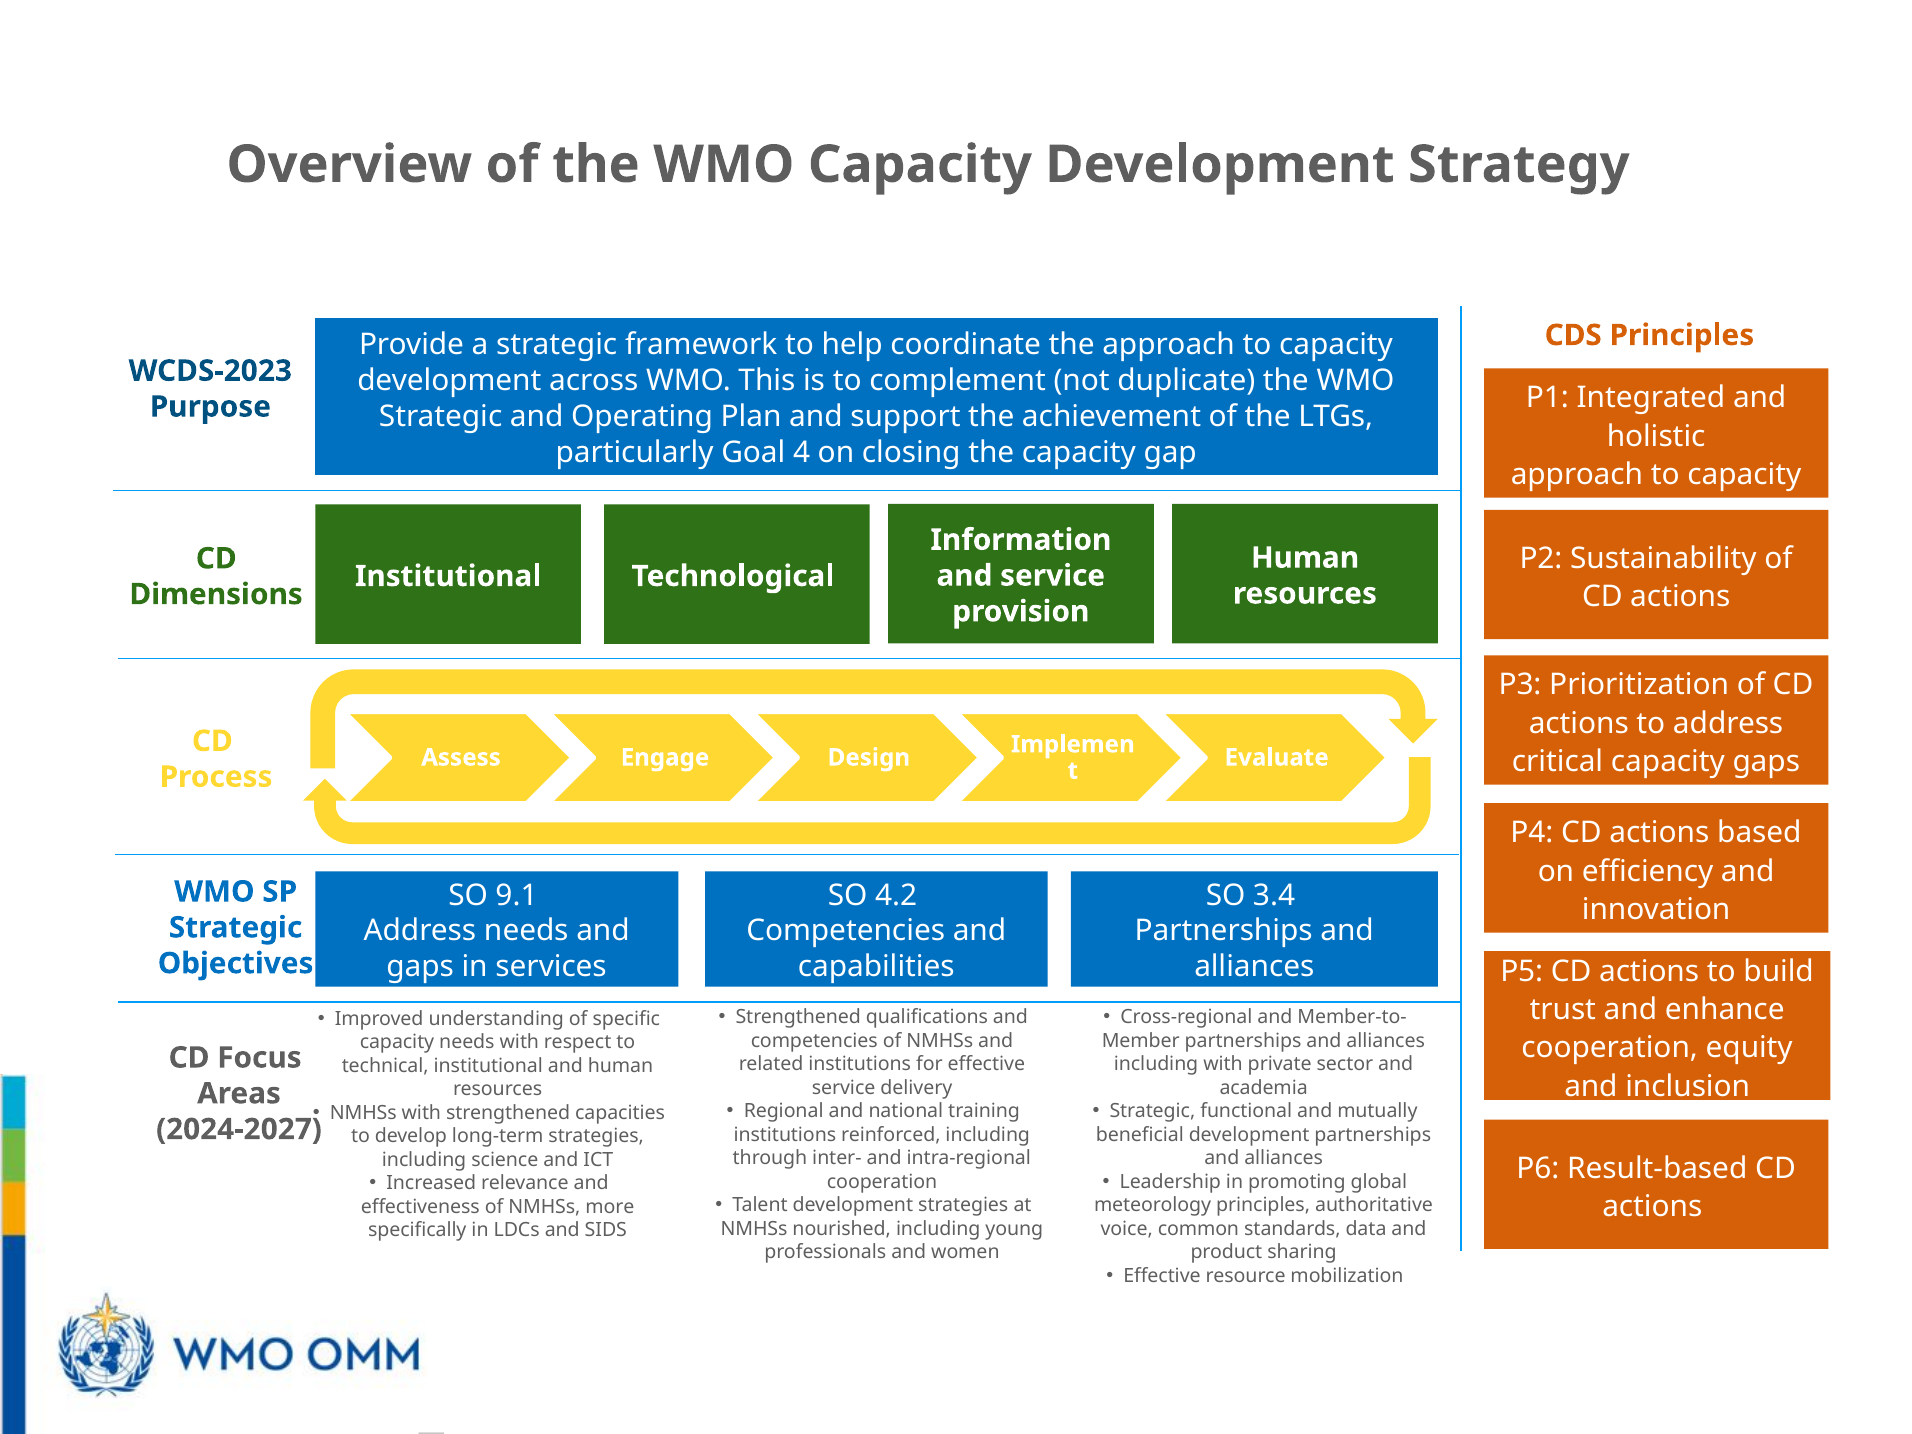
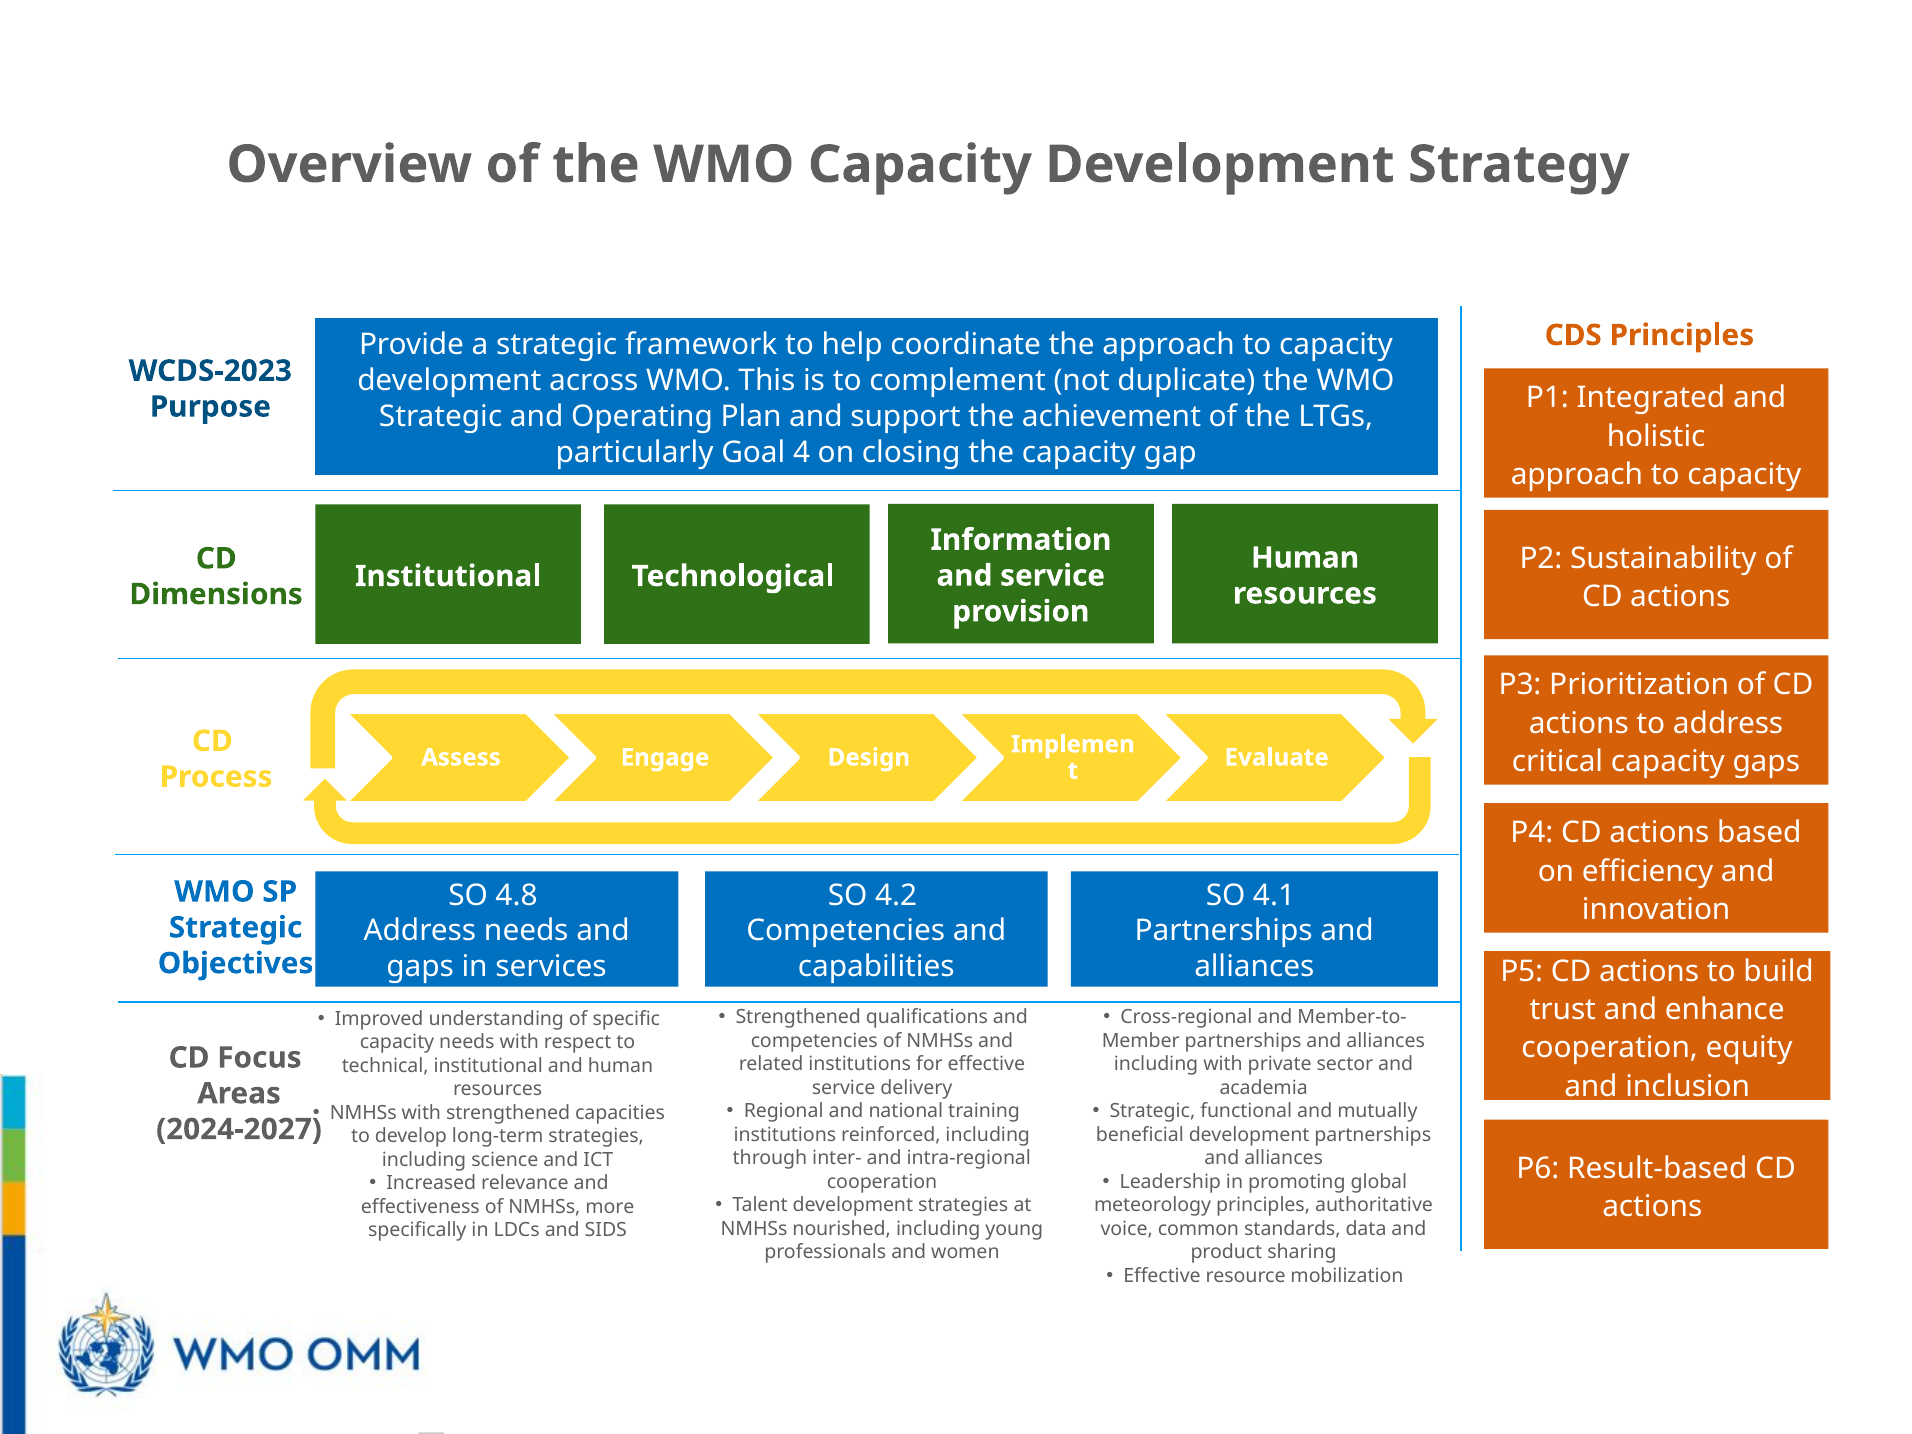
9.1: 9.1 -> 4.8
3.4: 3.4 -> 4.1
